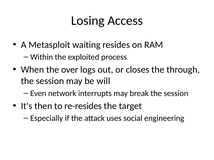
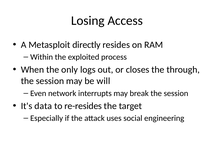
waiting: waiting -> directly
over: over -> only
then: then -> data
